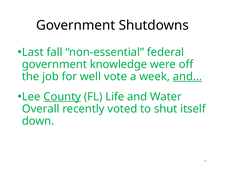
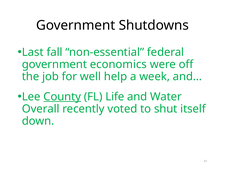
knowledge: knowledge -> economics
vote: vote -> help
and at (187, 76) underline: present -> none
